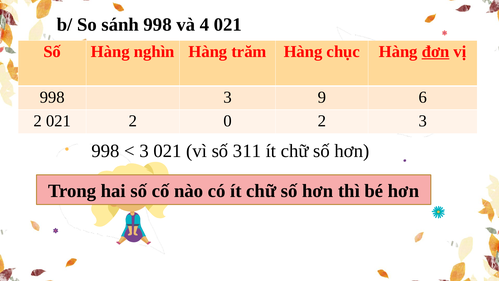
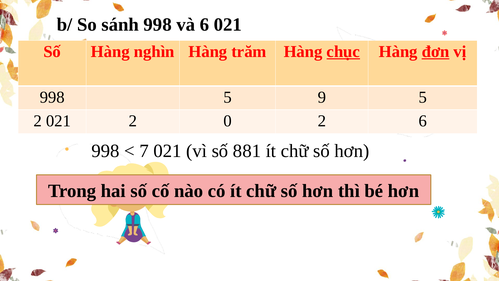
và 4: 4 -> 6
chục underline: none -> present
998 3: 3 -> 5
9 6: 6 -> 5
2 3: 3 -> 6
3 at (144, 151): 3 -> 7
311: 311 -> 881
